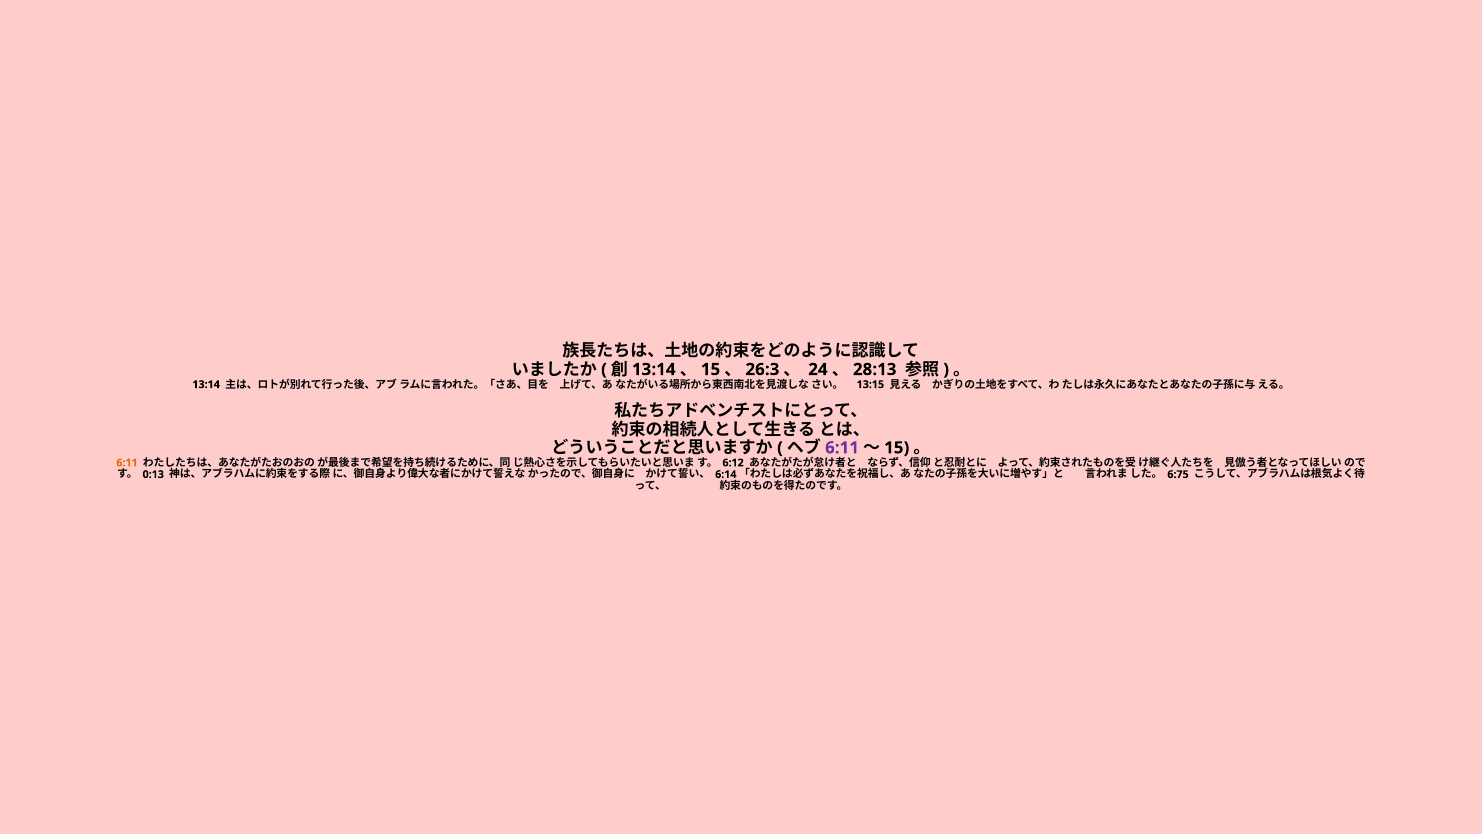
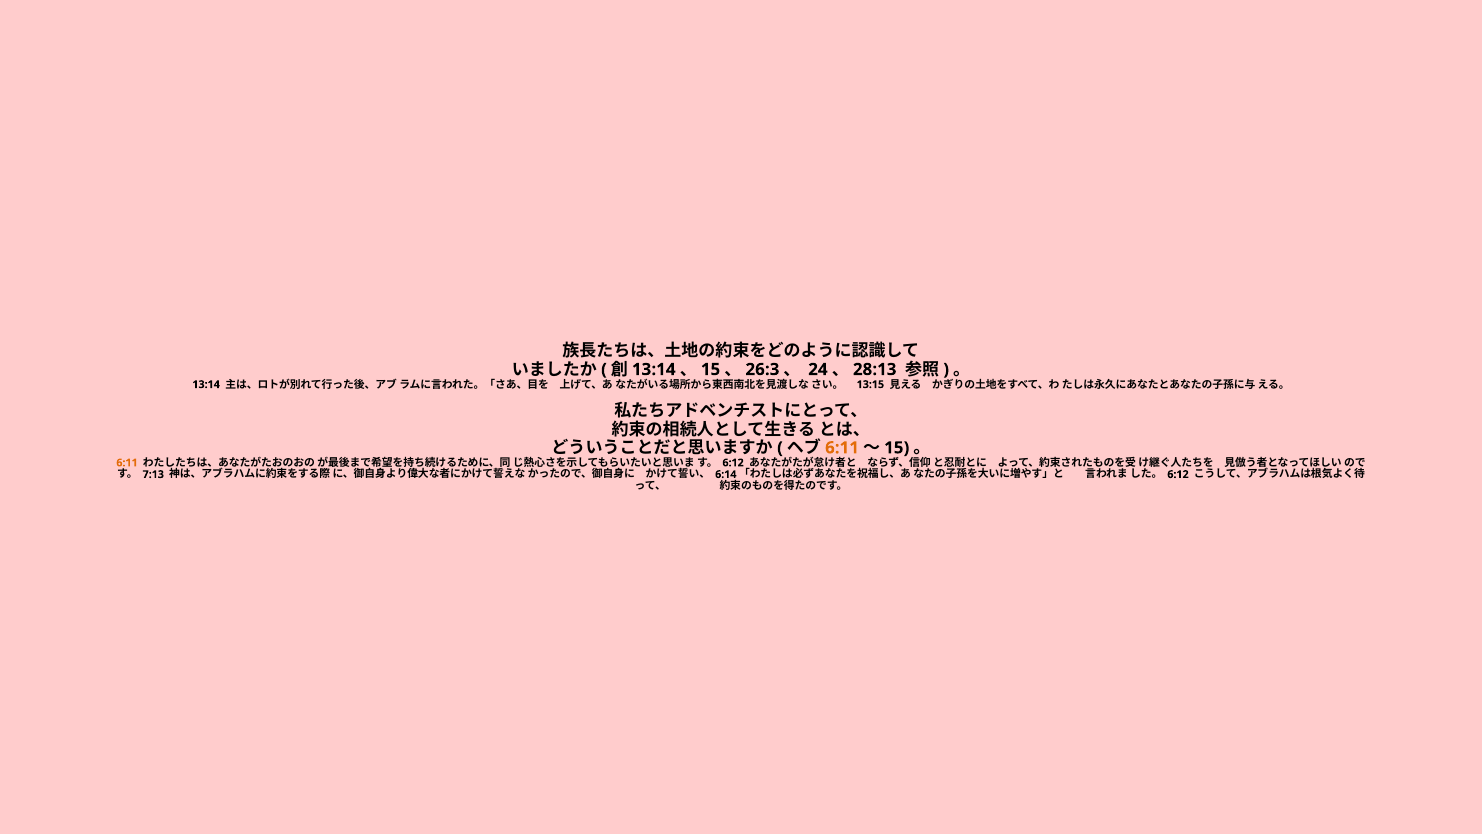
6:11 at (842, 448) colour: purple -> orange
0:13: 0:13 -> 7:13
6:75 at (1178, 474): 6:75 -> 6:12
